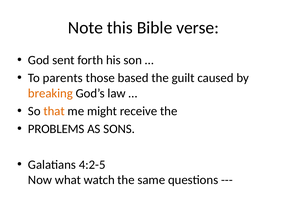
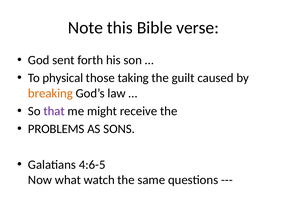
parents: parents -> physical
based: based -> taking
that colour: orange -> purple
4:2-5: 4:2-5 -> 4:6-5
